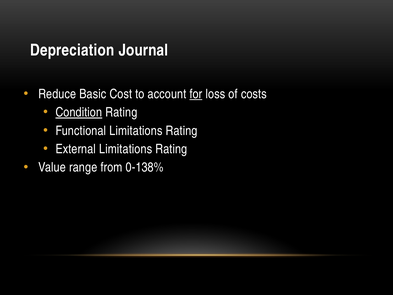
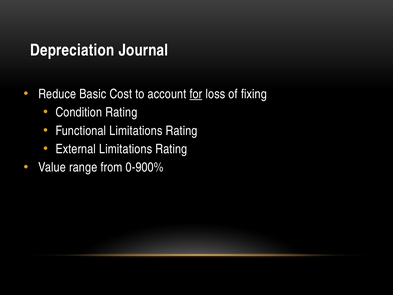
costs: costs -> fixing
Condition underline: present -> none
0-138%: 0-138% -> 0-900%
